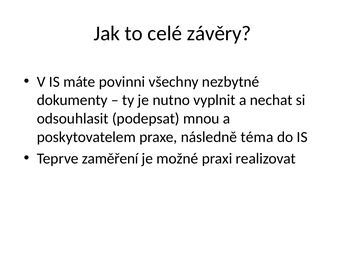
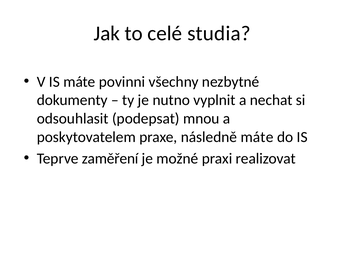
závěry: závěry -> studia
následně téma: téma -> máte
